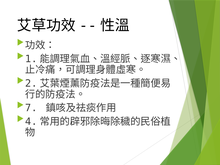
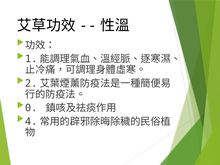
7: 7 -> 0
